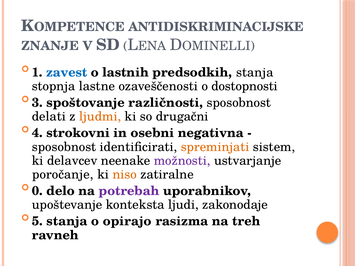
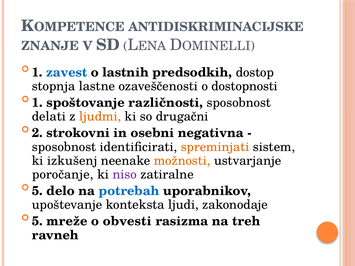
predsodkih stanja: stanja -> dostop
3 at (37, 103): 3 -> 1
4: 4 -> 2
delavcev: delavcev -> izkušenj
možnosti colour: purple -> orange
niso colour: orange -> purple
0 at (37, 191): 0 -> 5
potrebah colour: purple -> blue
5 stanja: stanja -> mreže
opirajo: opirajo -> obvesti
